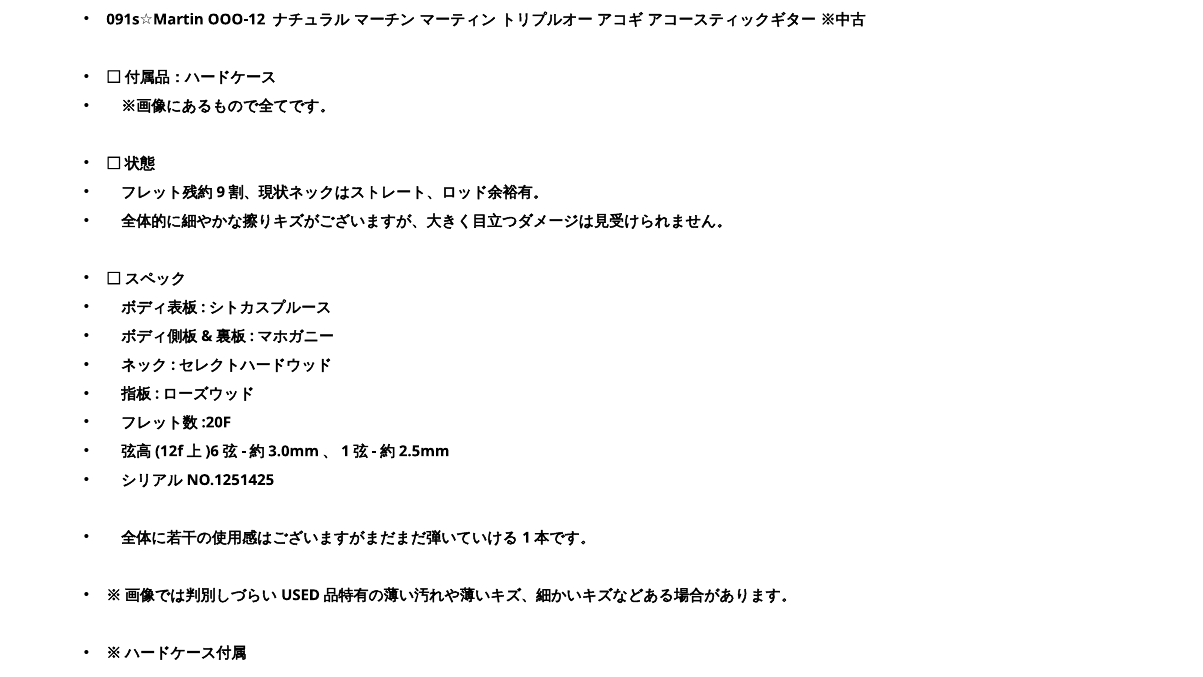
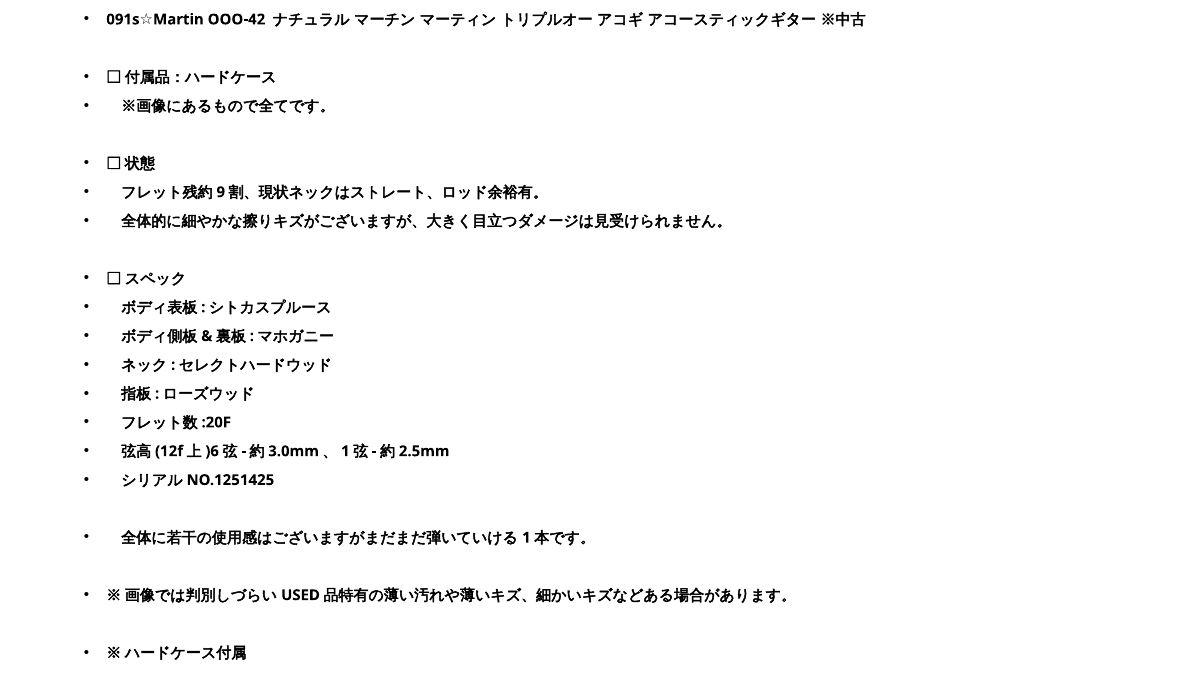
OOO-12: OOO-12 -> OOO-42
